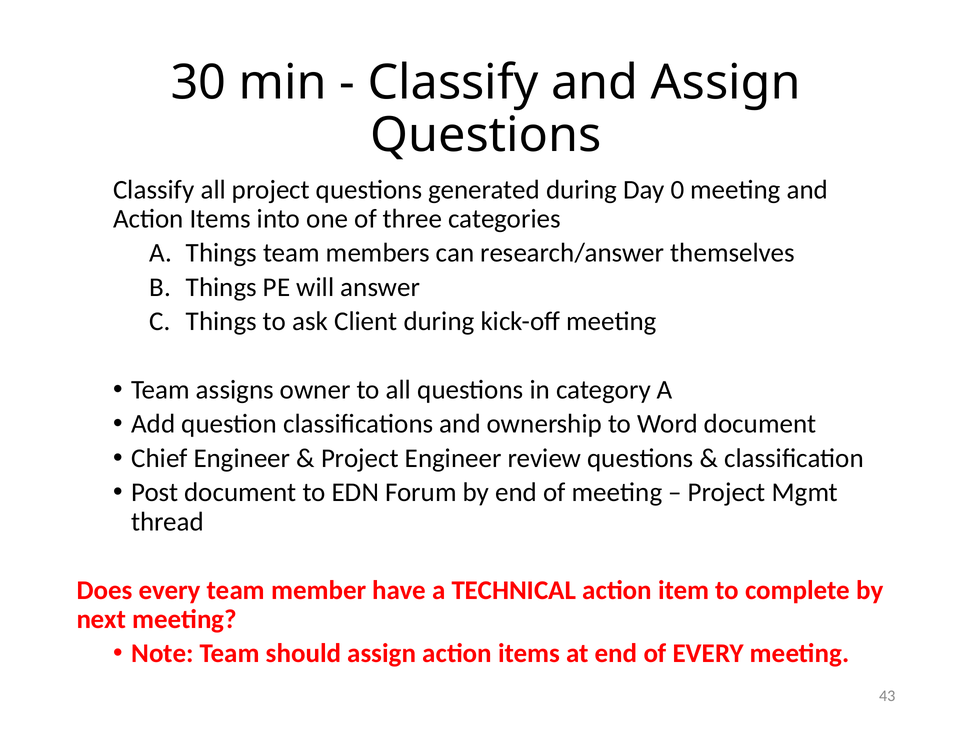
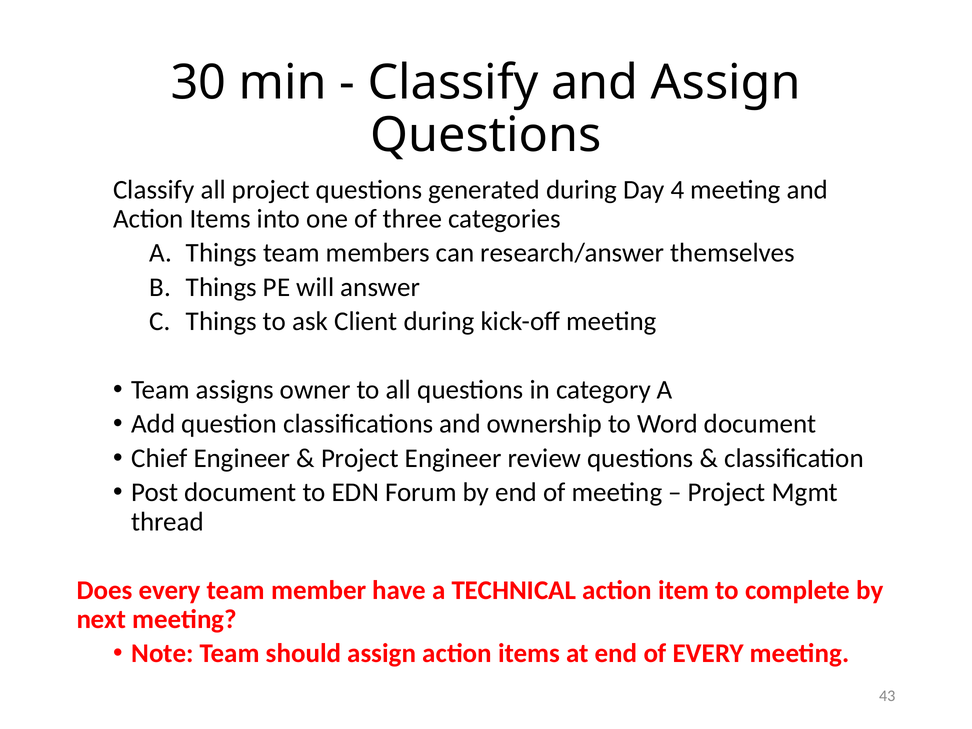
0: 0 -> 4
